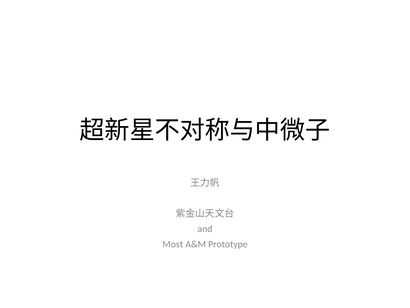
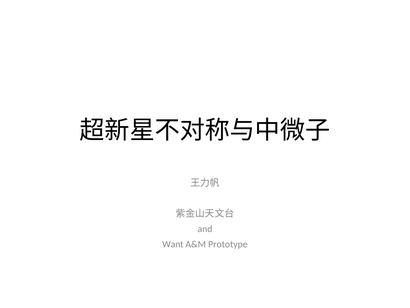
Most: Most -> Want
